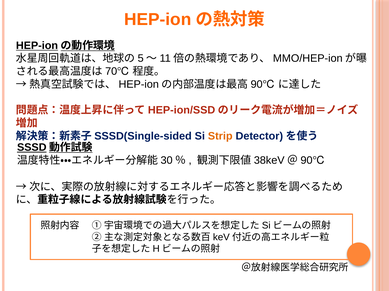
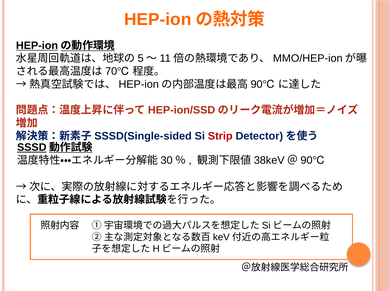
Strip colour: orange -> red
